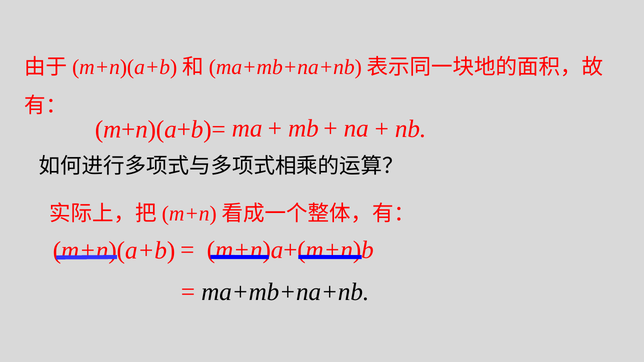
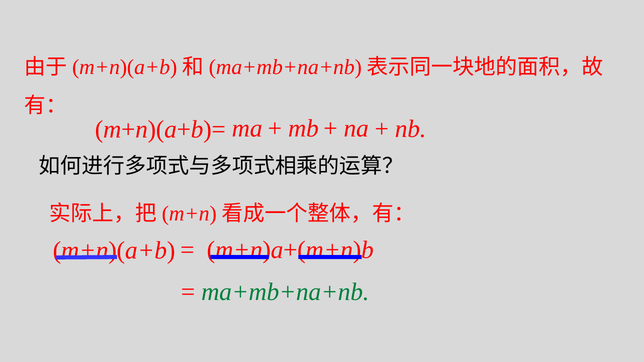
ma+mb+na+nb colour: black -> green
